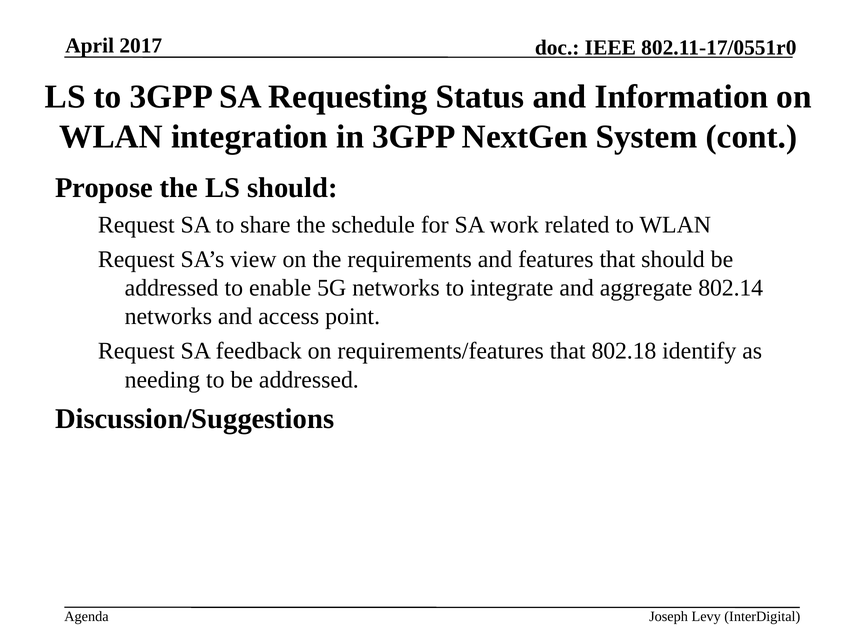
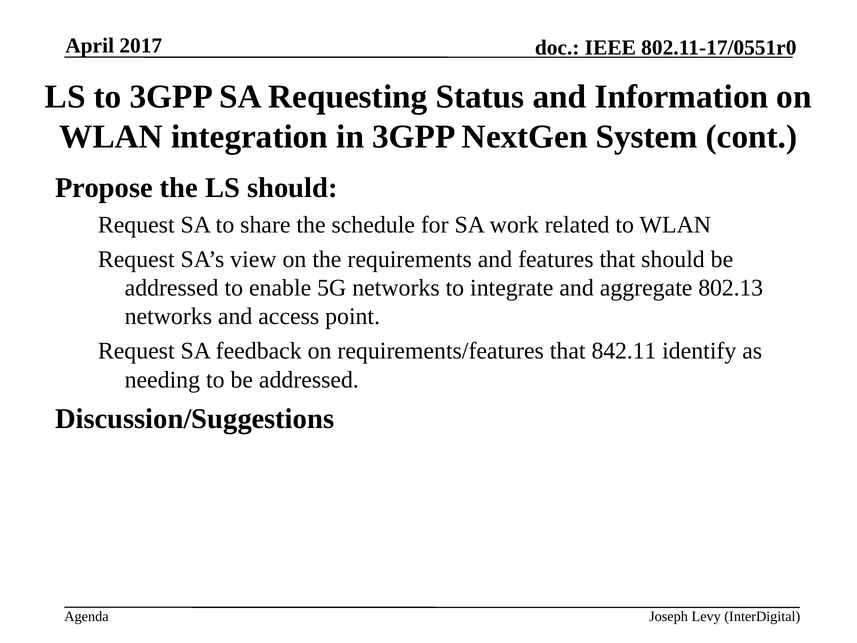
802.14: 802.14 -> 802.13
802.18: 802.18 -> 842.11
